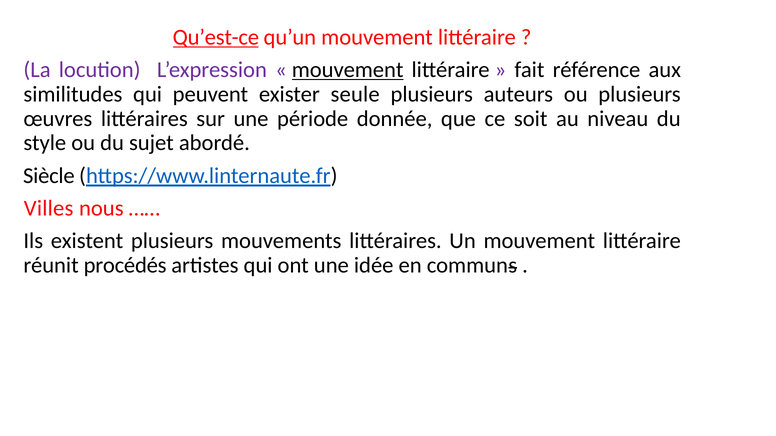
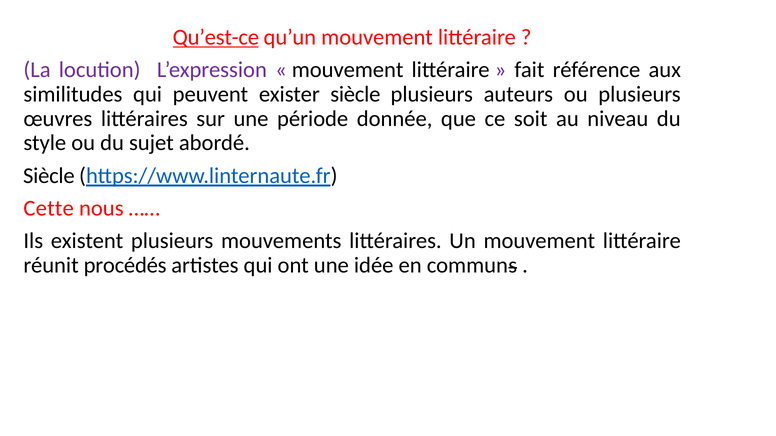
mouvement at (348, 70) underline: present -> none
exister seule: seule -> siècle
Villes: Villes -> Cette
